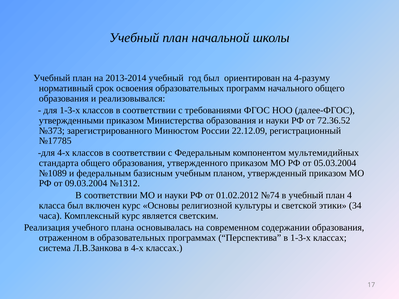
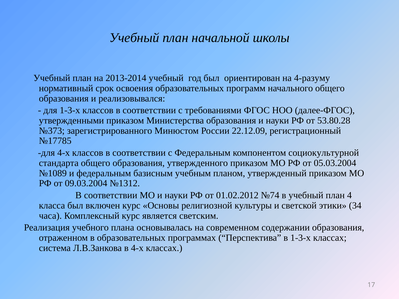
72.36.52: 72.36.52 -> 53.80.28
мультемидийных: мультемидийных -> социокультурной
